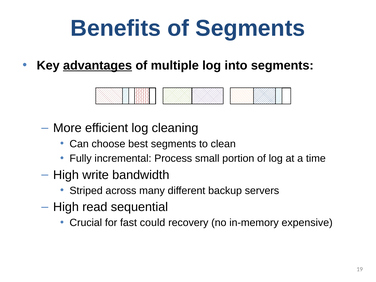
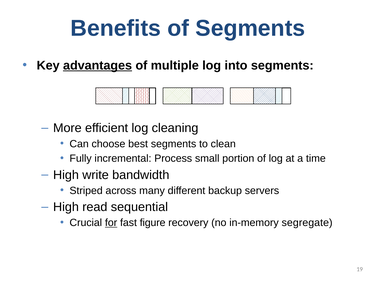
for underline: none -> present
could: could -> figure
expensive: expensive -> segregate
